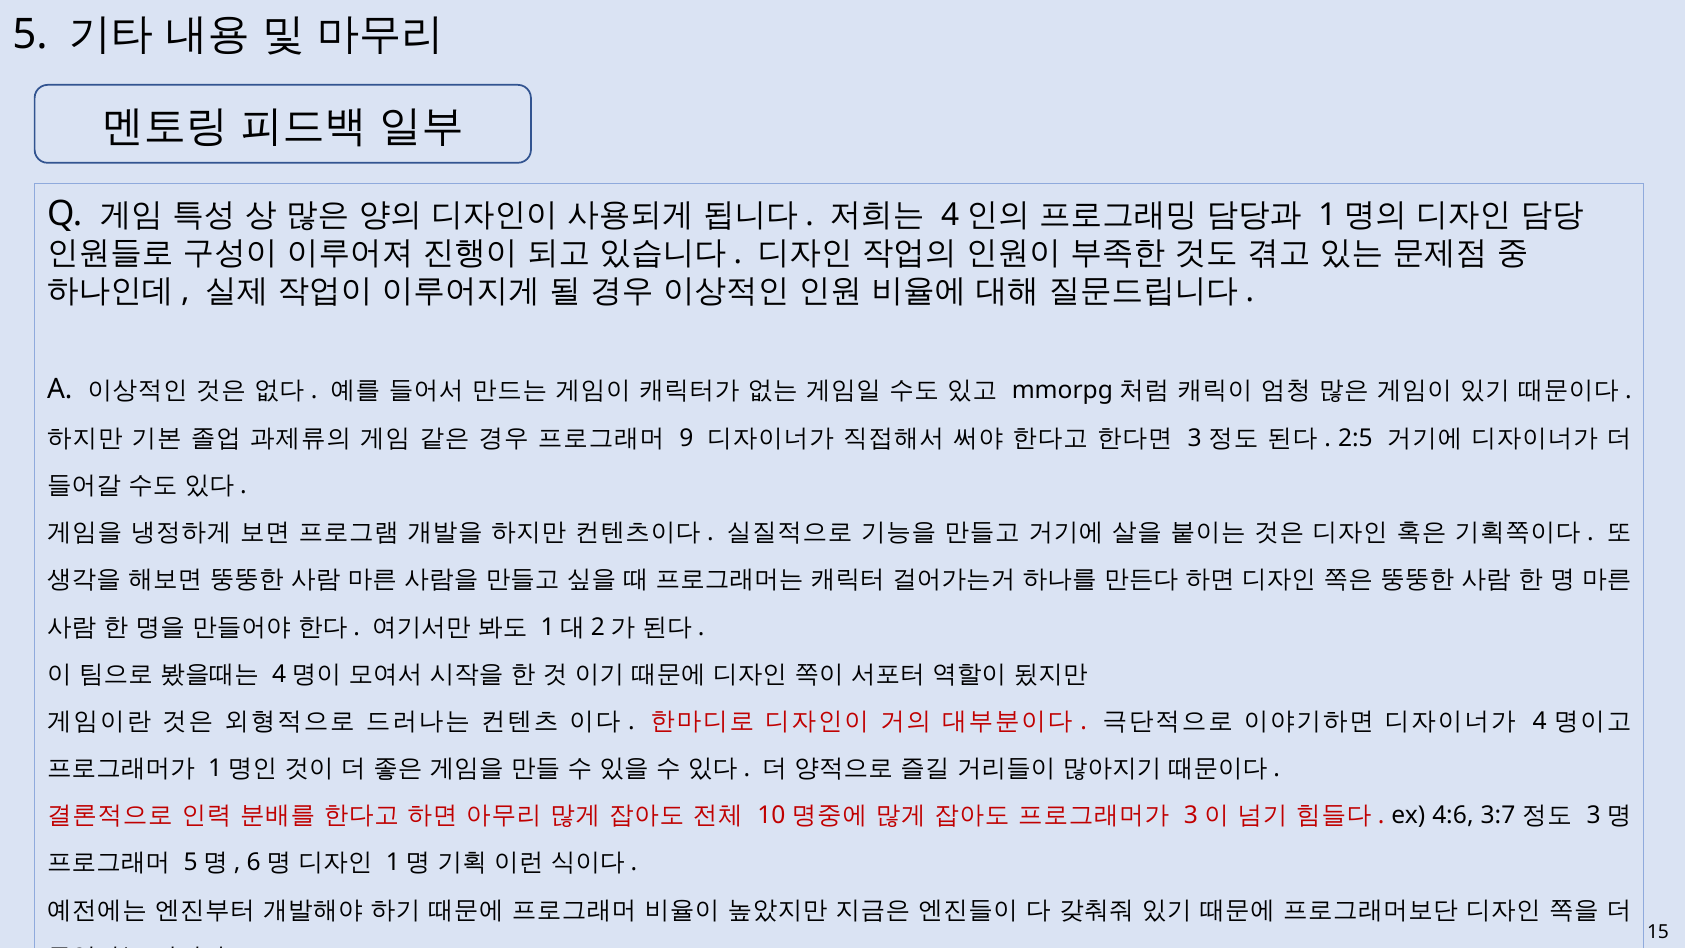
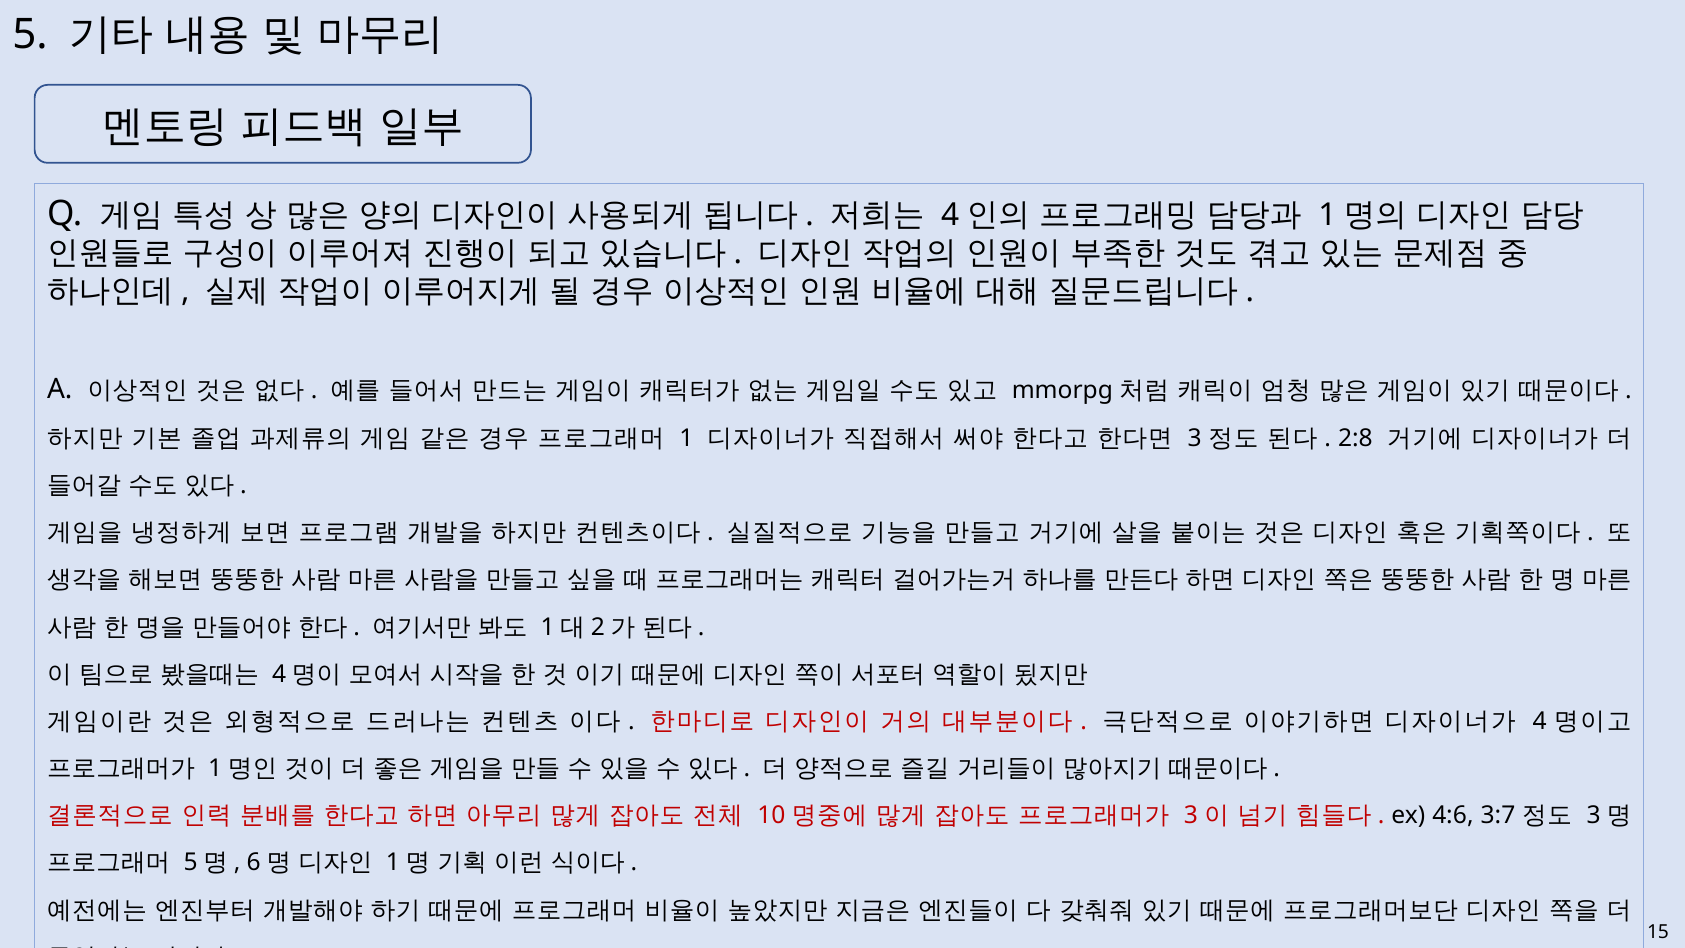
9: 9 -> 1
2:5: 2:5 -> 2:8
